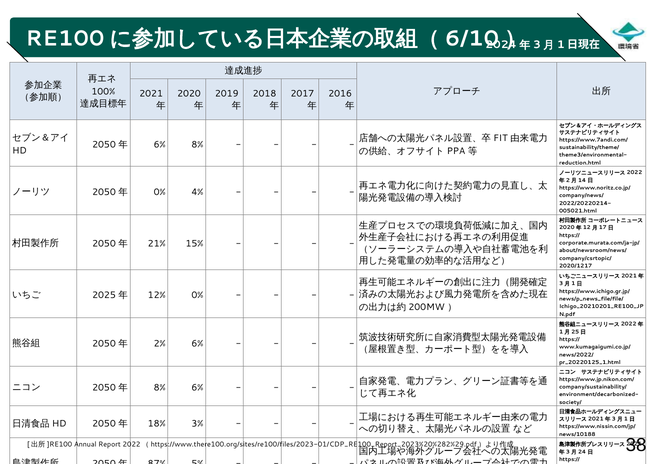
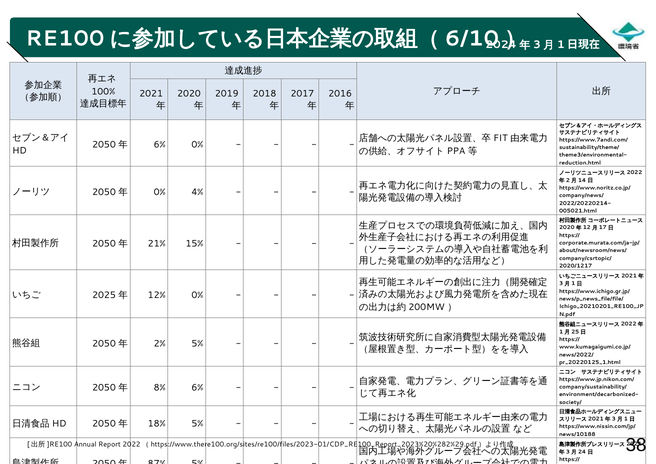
6% 8%: 8% -> 0%
2% 6%: 6% -> 5%
18% 3%: 3% -> 5%
